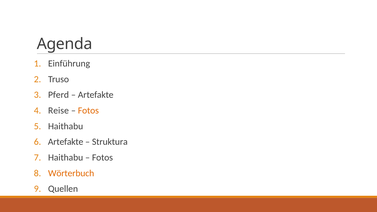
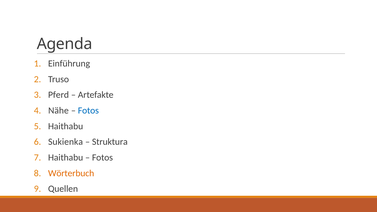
Reise: Reise -> Nähe
Fotos at (88, 111) colour: orange -> blue
Artefakte at (66, 142): Artefakte -> Sukienka
